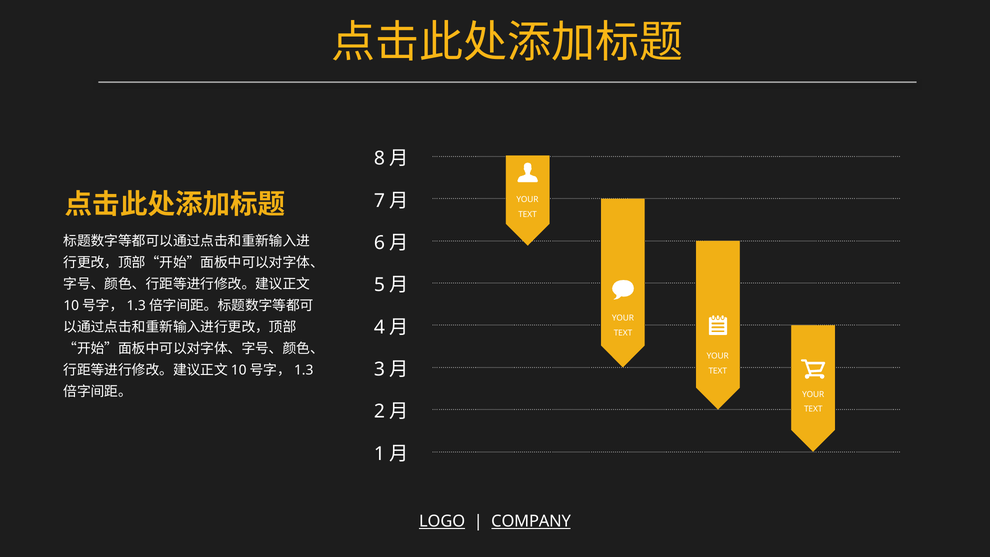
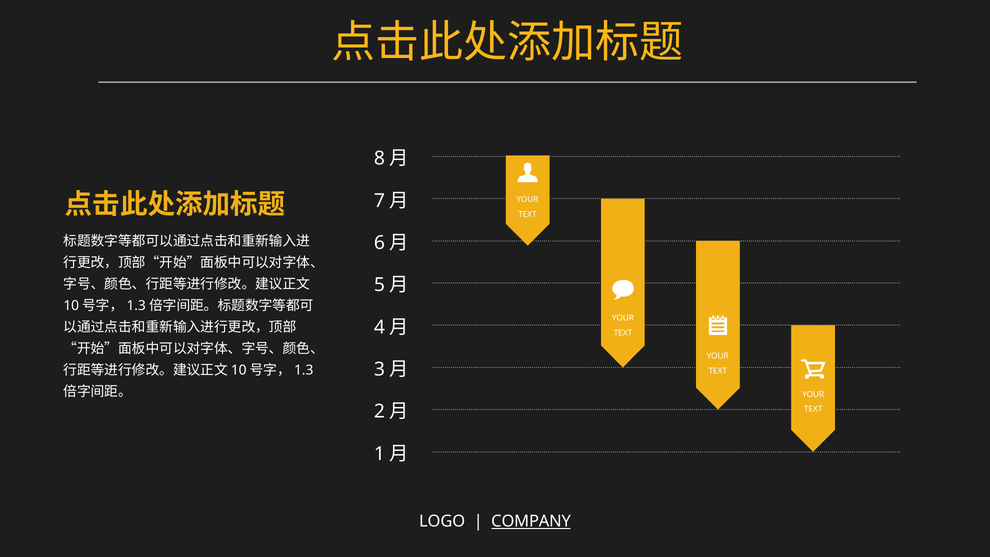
LOGO underline: present -> none
